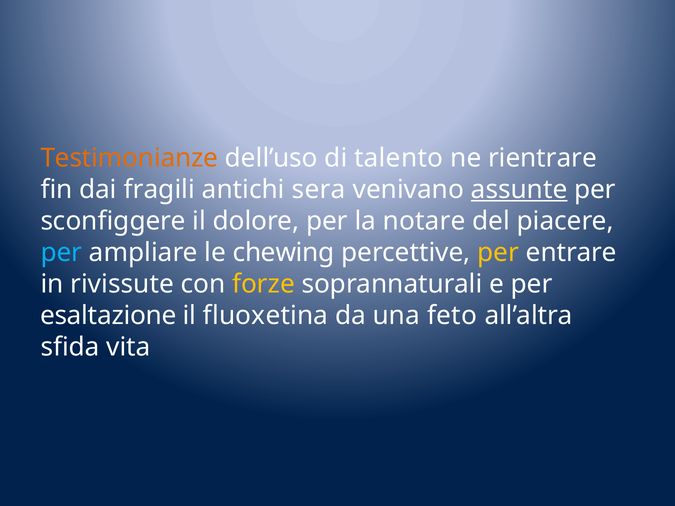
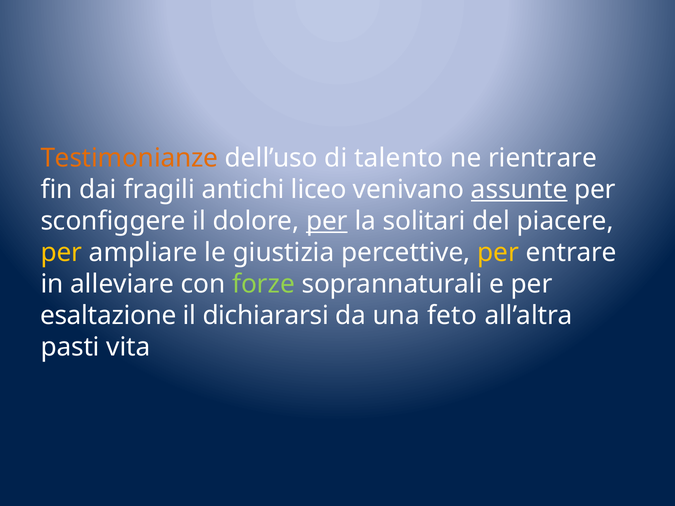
sera: sera -> liceo
per at (327, 221) underline: none -> present
notare: notare -> solitari
per at (61, 253) colour: light blue -> yellow
chewing: chewing -> giustizia
rivissute: rivissute -> alleviare
forze colour: yellow -> light green
fluoxetina: fluoxetina -> dichiararsi
sfida: sfida -> pasti
